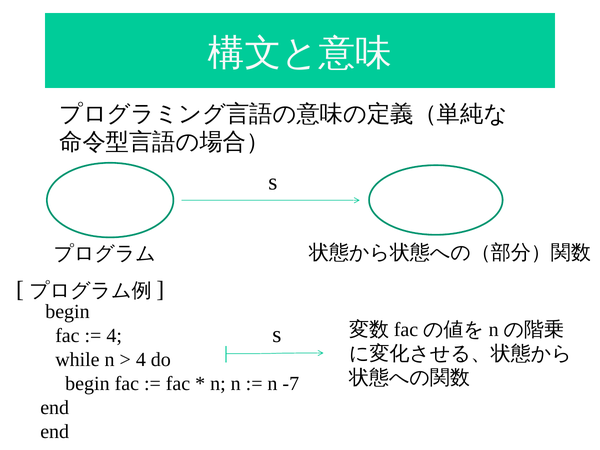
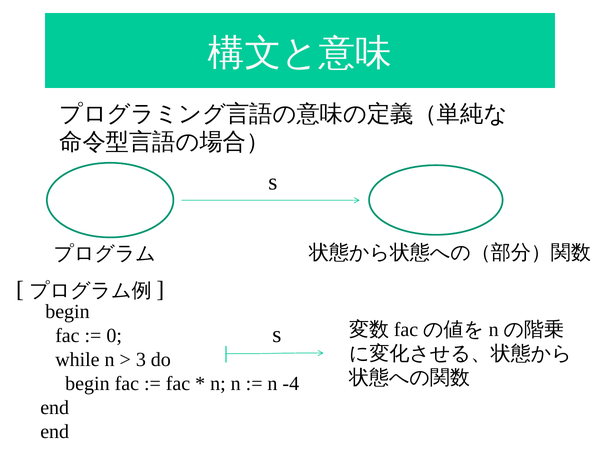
4 at (114, 335): 4 -> 0
4 at (141, 359): 4 -> 3
-7: -7 -> -4
